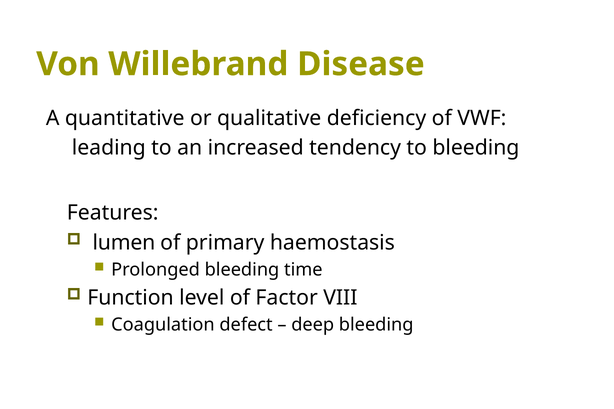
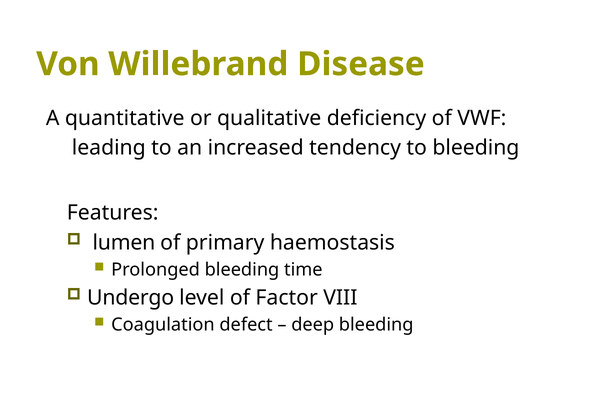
Function: Function -> Undergo
